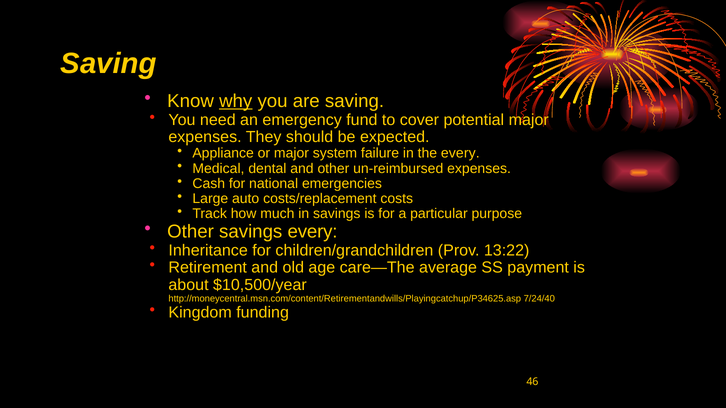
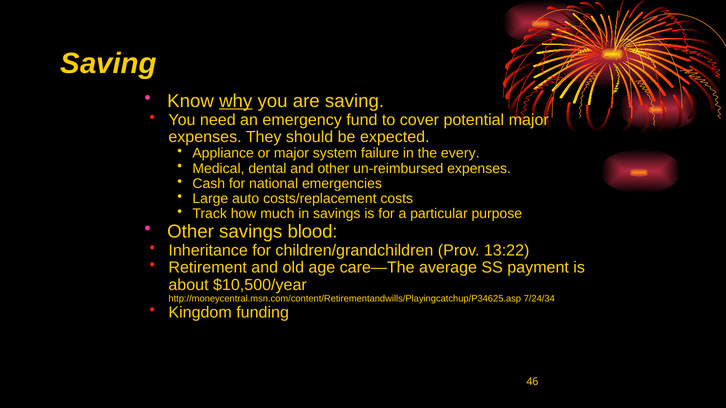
savings every: every -> blood
7/24/40: 7/24/40 -> 7/24/34
